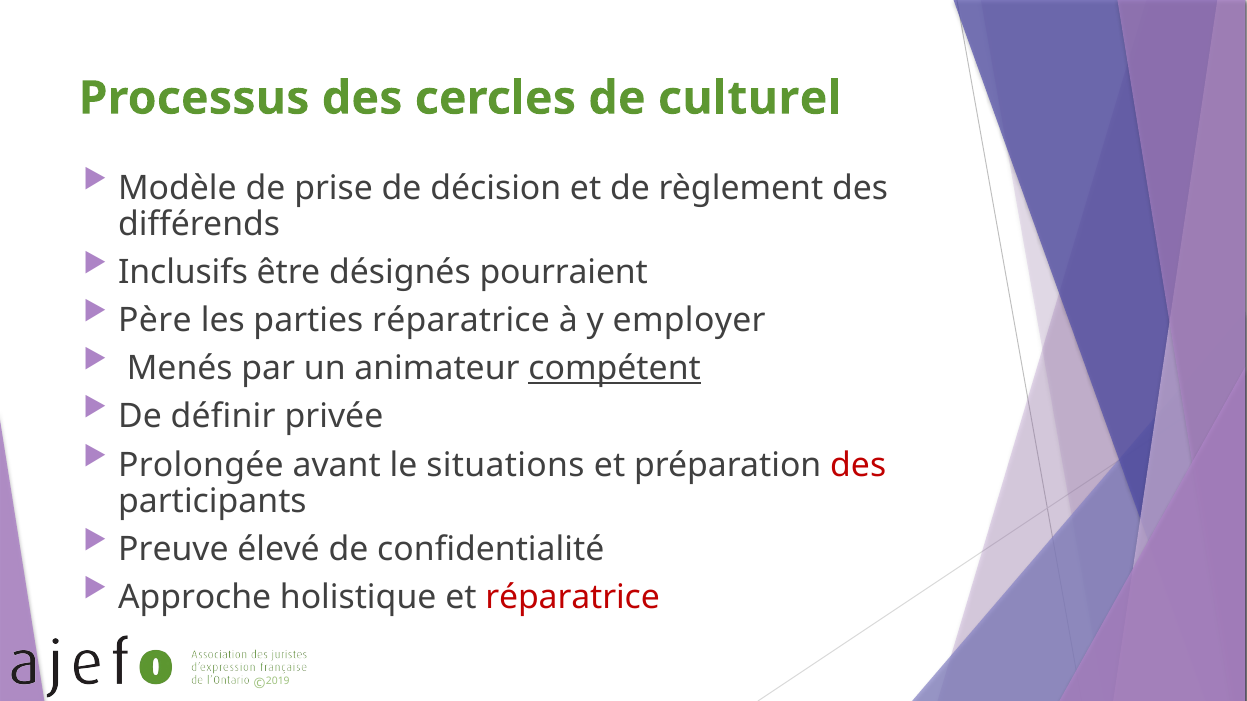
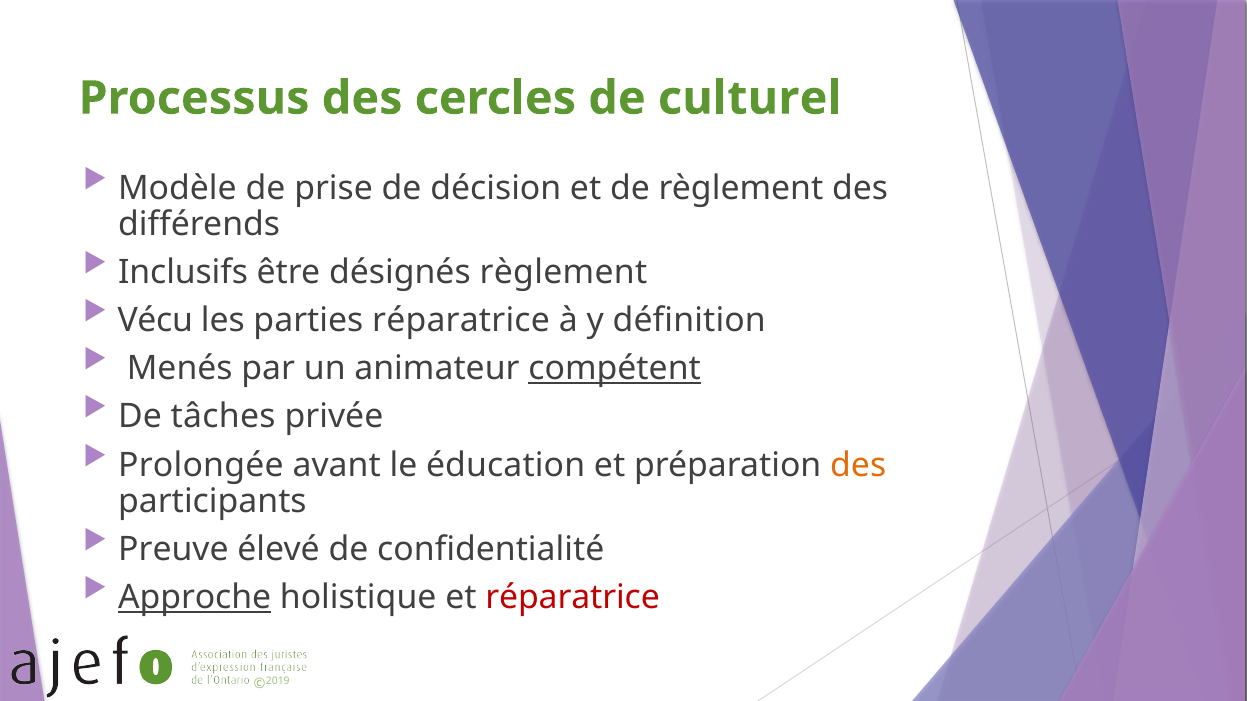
désignés pourraient: pourraient -> règlement
Père: Père -> Vécu
employer: employer -> définition
définir: définir -> tâches
situations: situations -> éducation
des at (858, 465) colour: red -> orange
Approche underline: none -> present
